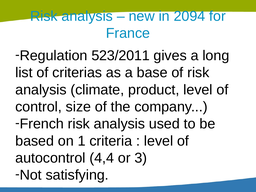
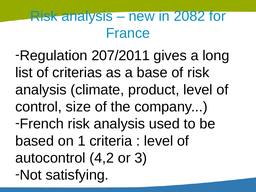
2094: 2094 -> 2082
523/2011: 523/2011 -> 207/2011
4,4: 4,4 -> 4,2
